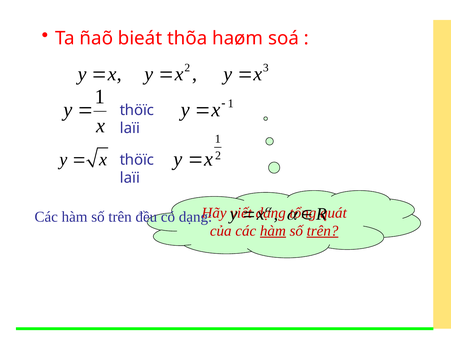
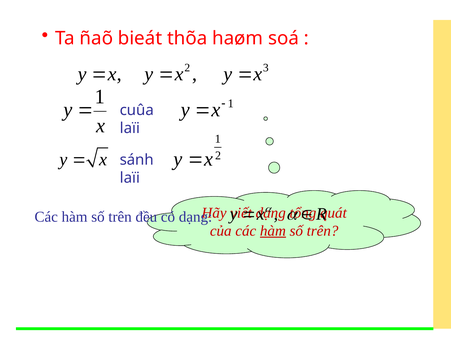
thöïc at (137, 110): thöïc -> cuûa
thöïc at (137, 160): thöïc -> sánh
trên at (323, 231) underline: present -> none
